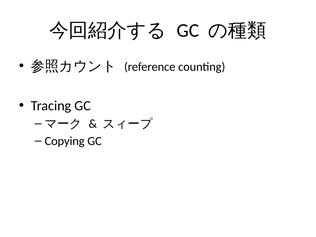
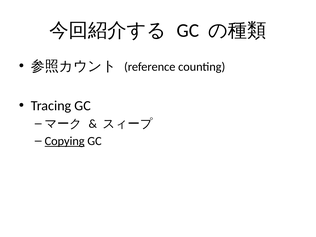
Copying underline: none -> present
